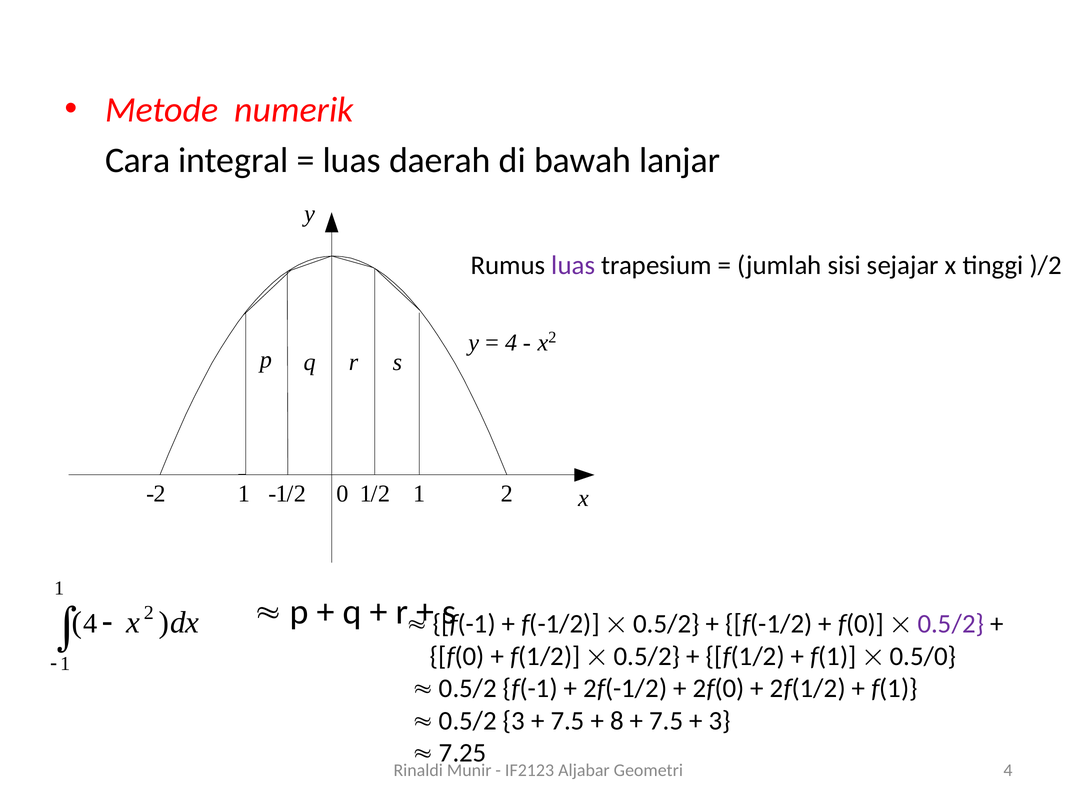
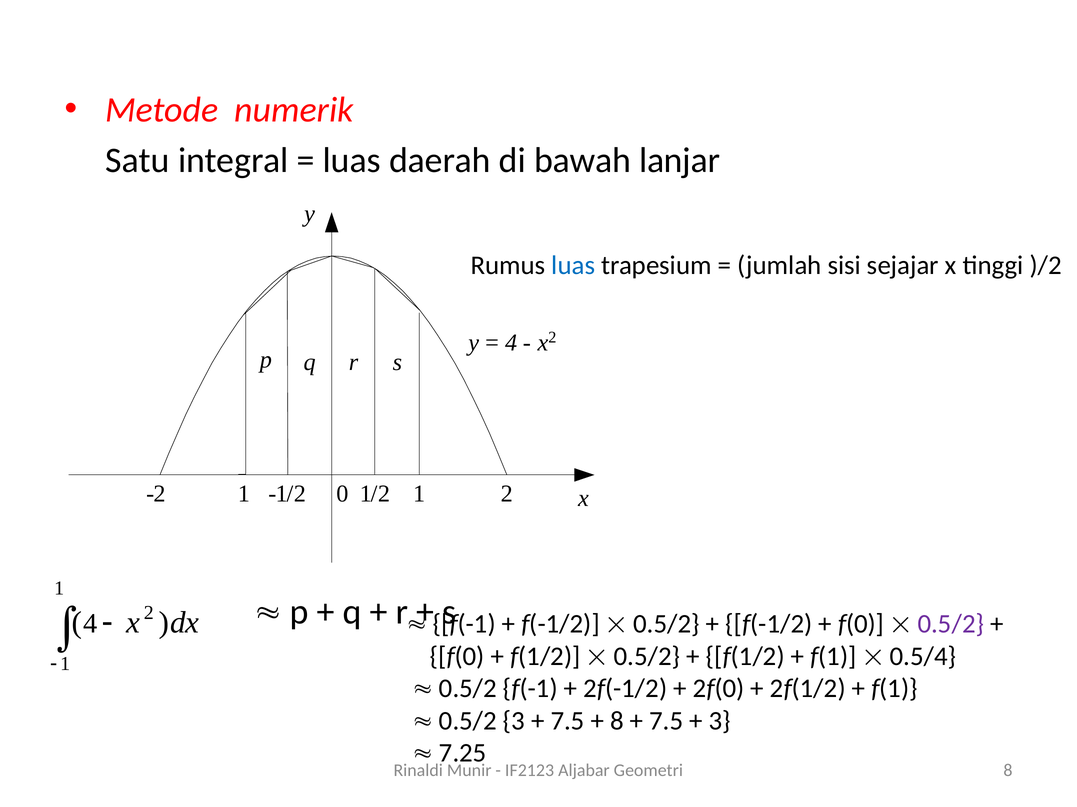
Cara: Cara -> Satu
luas at (573, 266) colour: purple -> blue
0.5/0: 0.5/0 -> 0.5/4
Geometri 4: 4 -> 8
